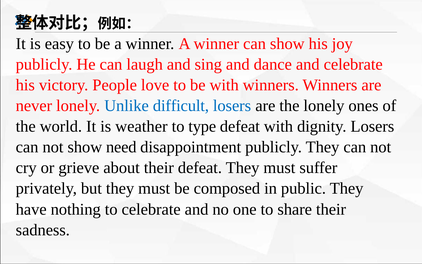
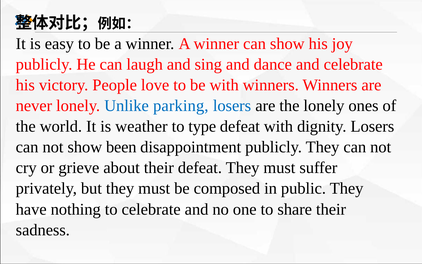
difficult: difficult -> parking
need: need -> been
